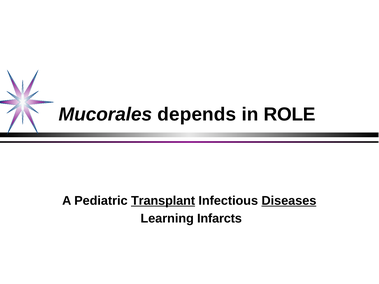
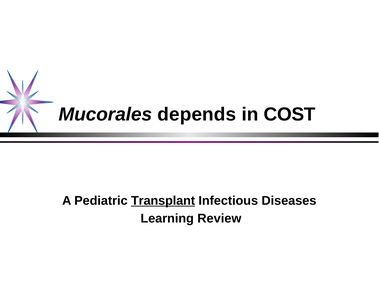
ROLE: ROLE -> COST
Diseases underline: present -> none
Infarcts: Infarcts -> Review
